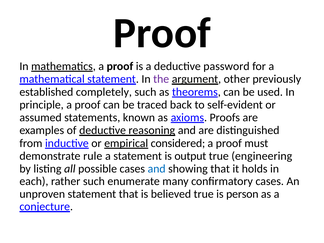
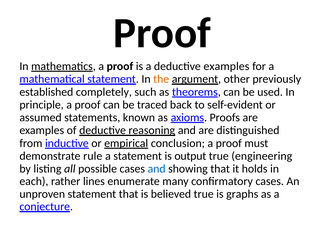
deductive password: password -> examples
the colour: purple -> orange
considered: considered -> conclusion
rather such: such -> lines
person: person -> graphs
